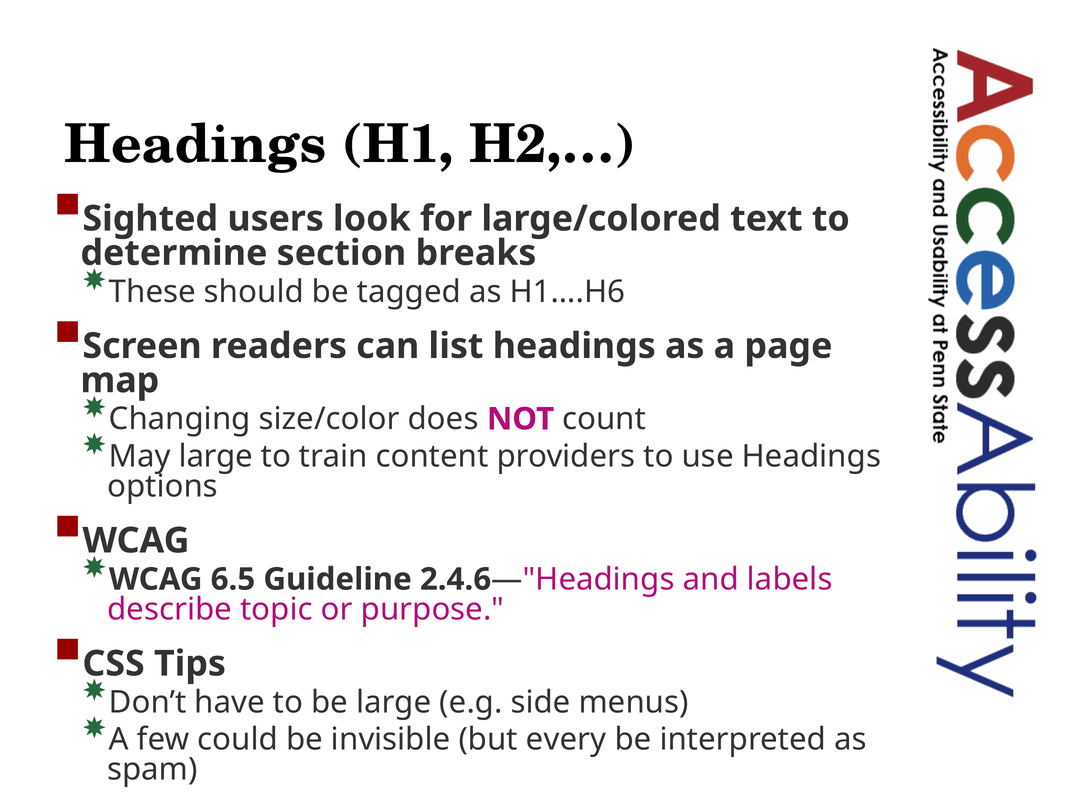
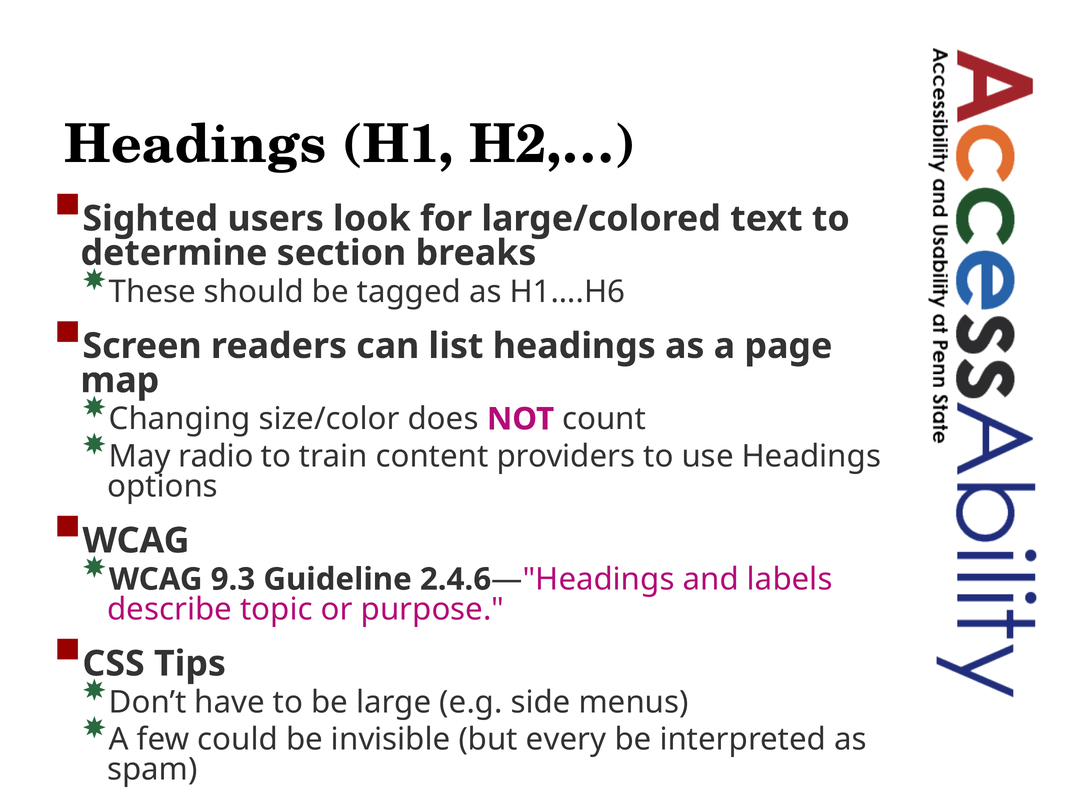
May large: large -> radio
6.5: 6.5 -> 9.3
